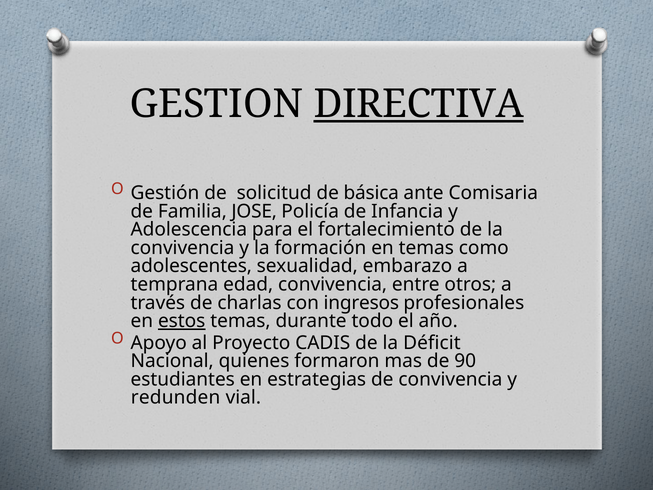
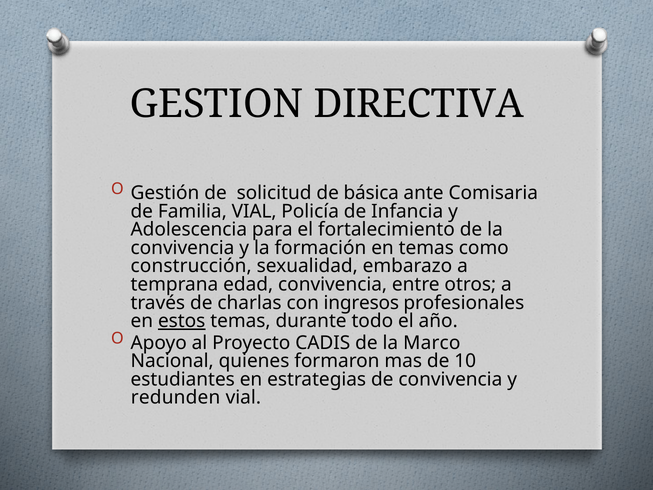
DIRECTIVA underline: present -> none
Familia JOSE: JOSE -> VIAL
adolescentes: adolescentes -> construcción
Déficit: Déficit -> Marco
90: 90 -> 10
